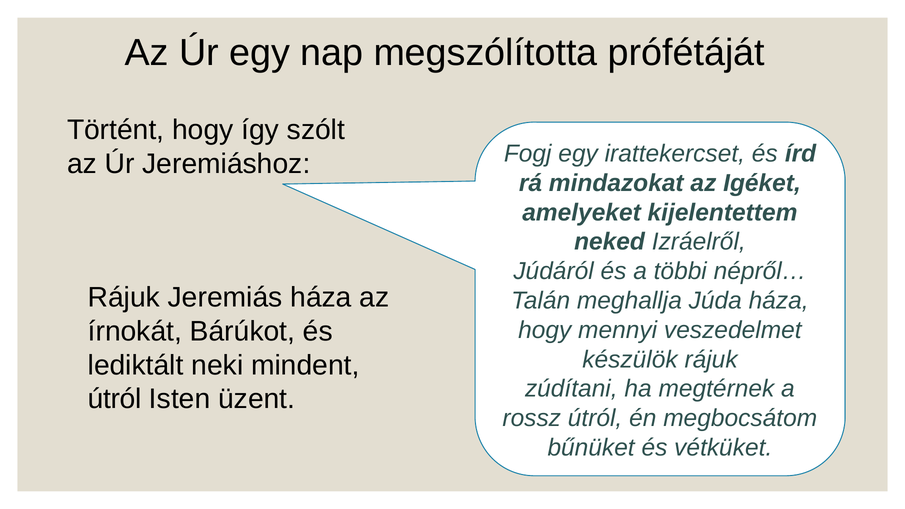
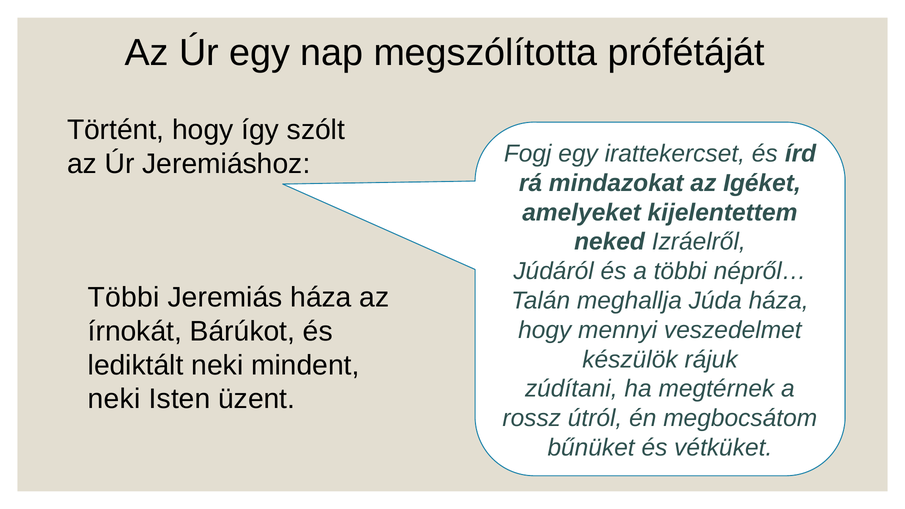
Rájuk at (124, 297): Rájuk -> Többi
útról at (115, 399): útról -> neki
